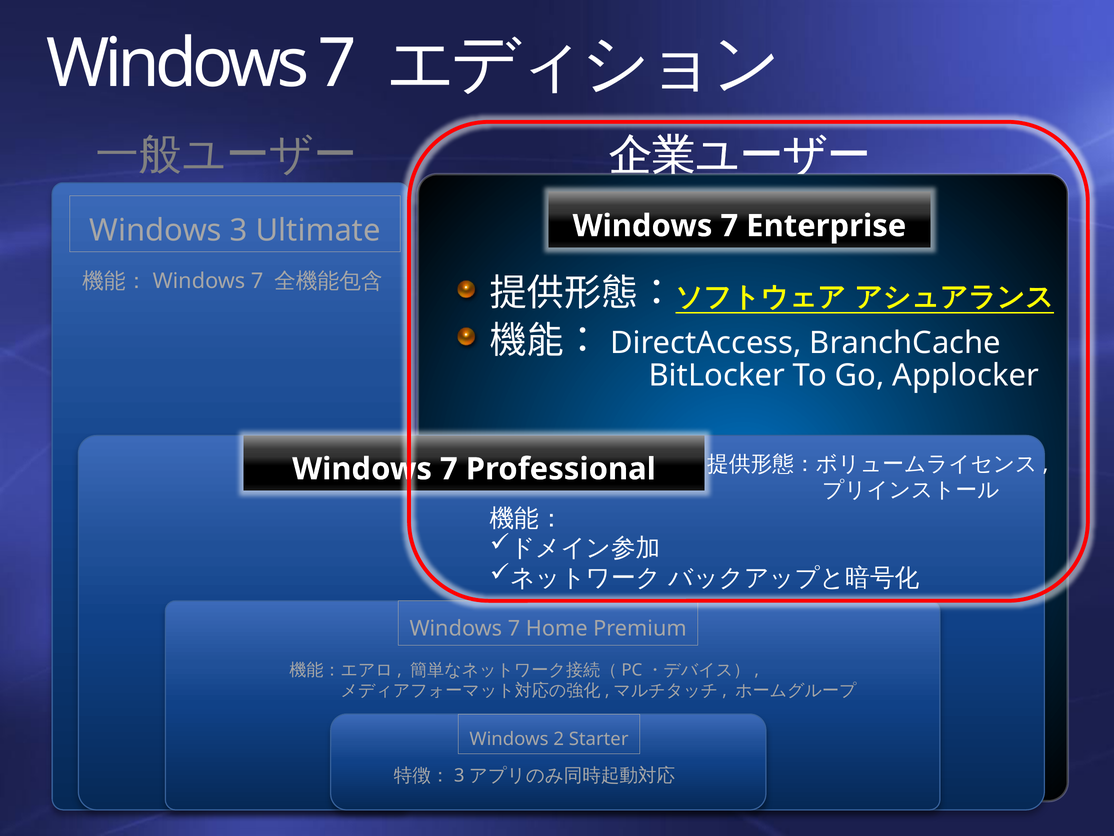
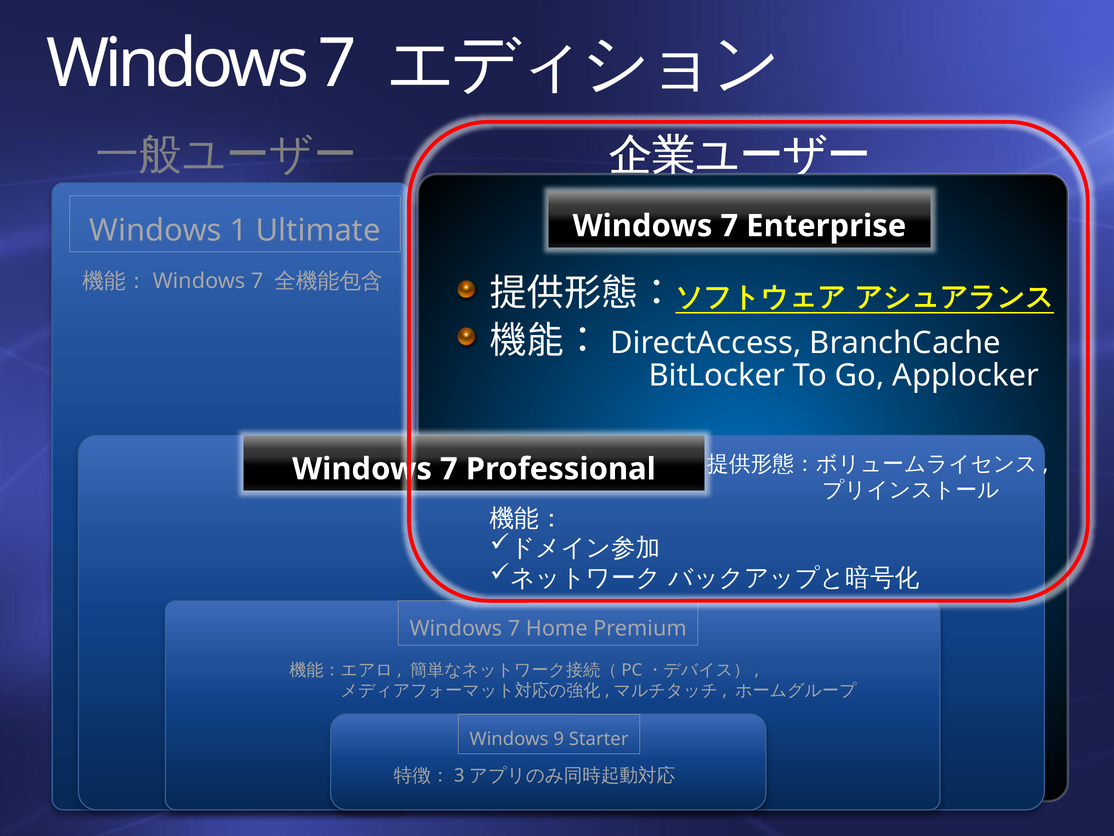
3: 3 -> 1
2: 2 -> 9
